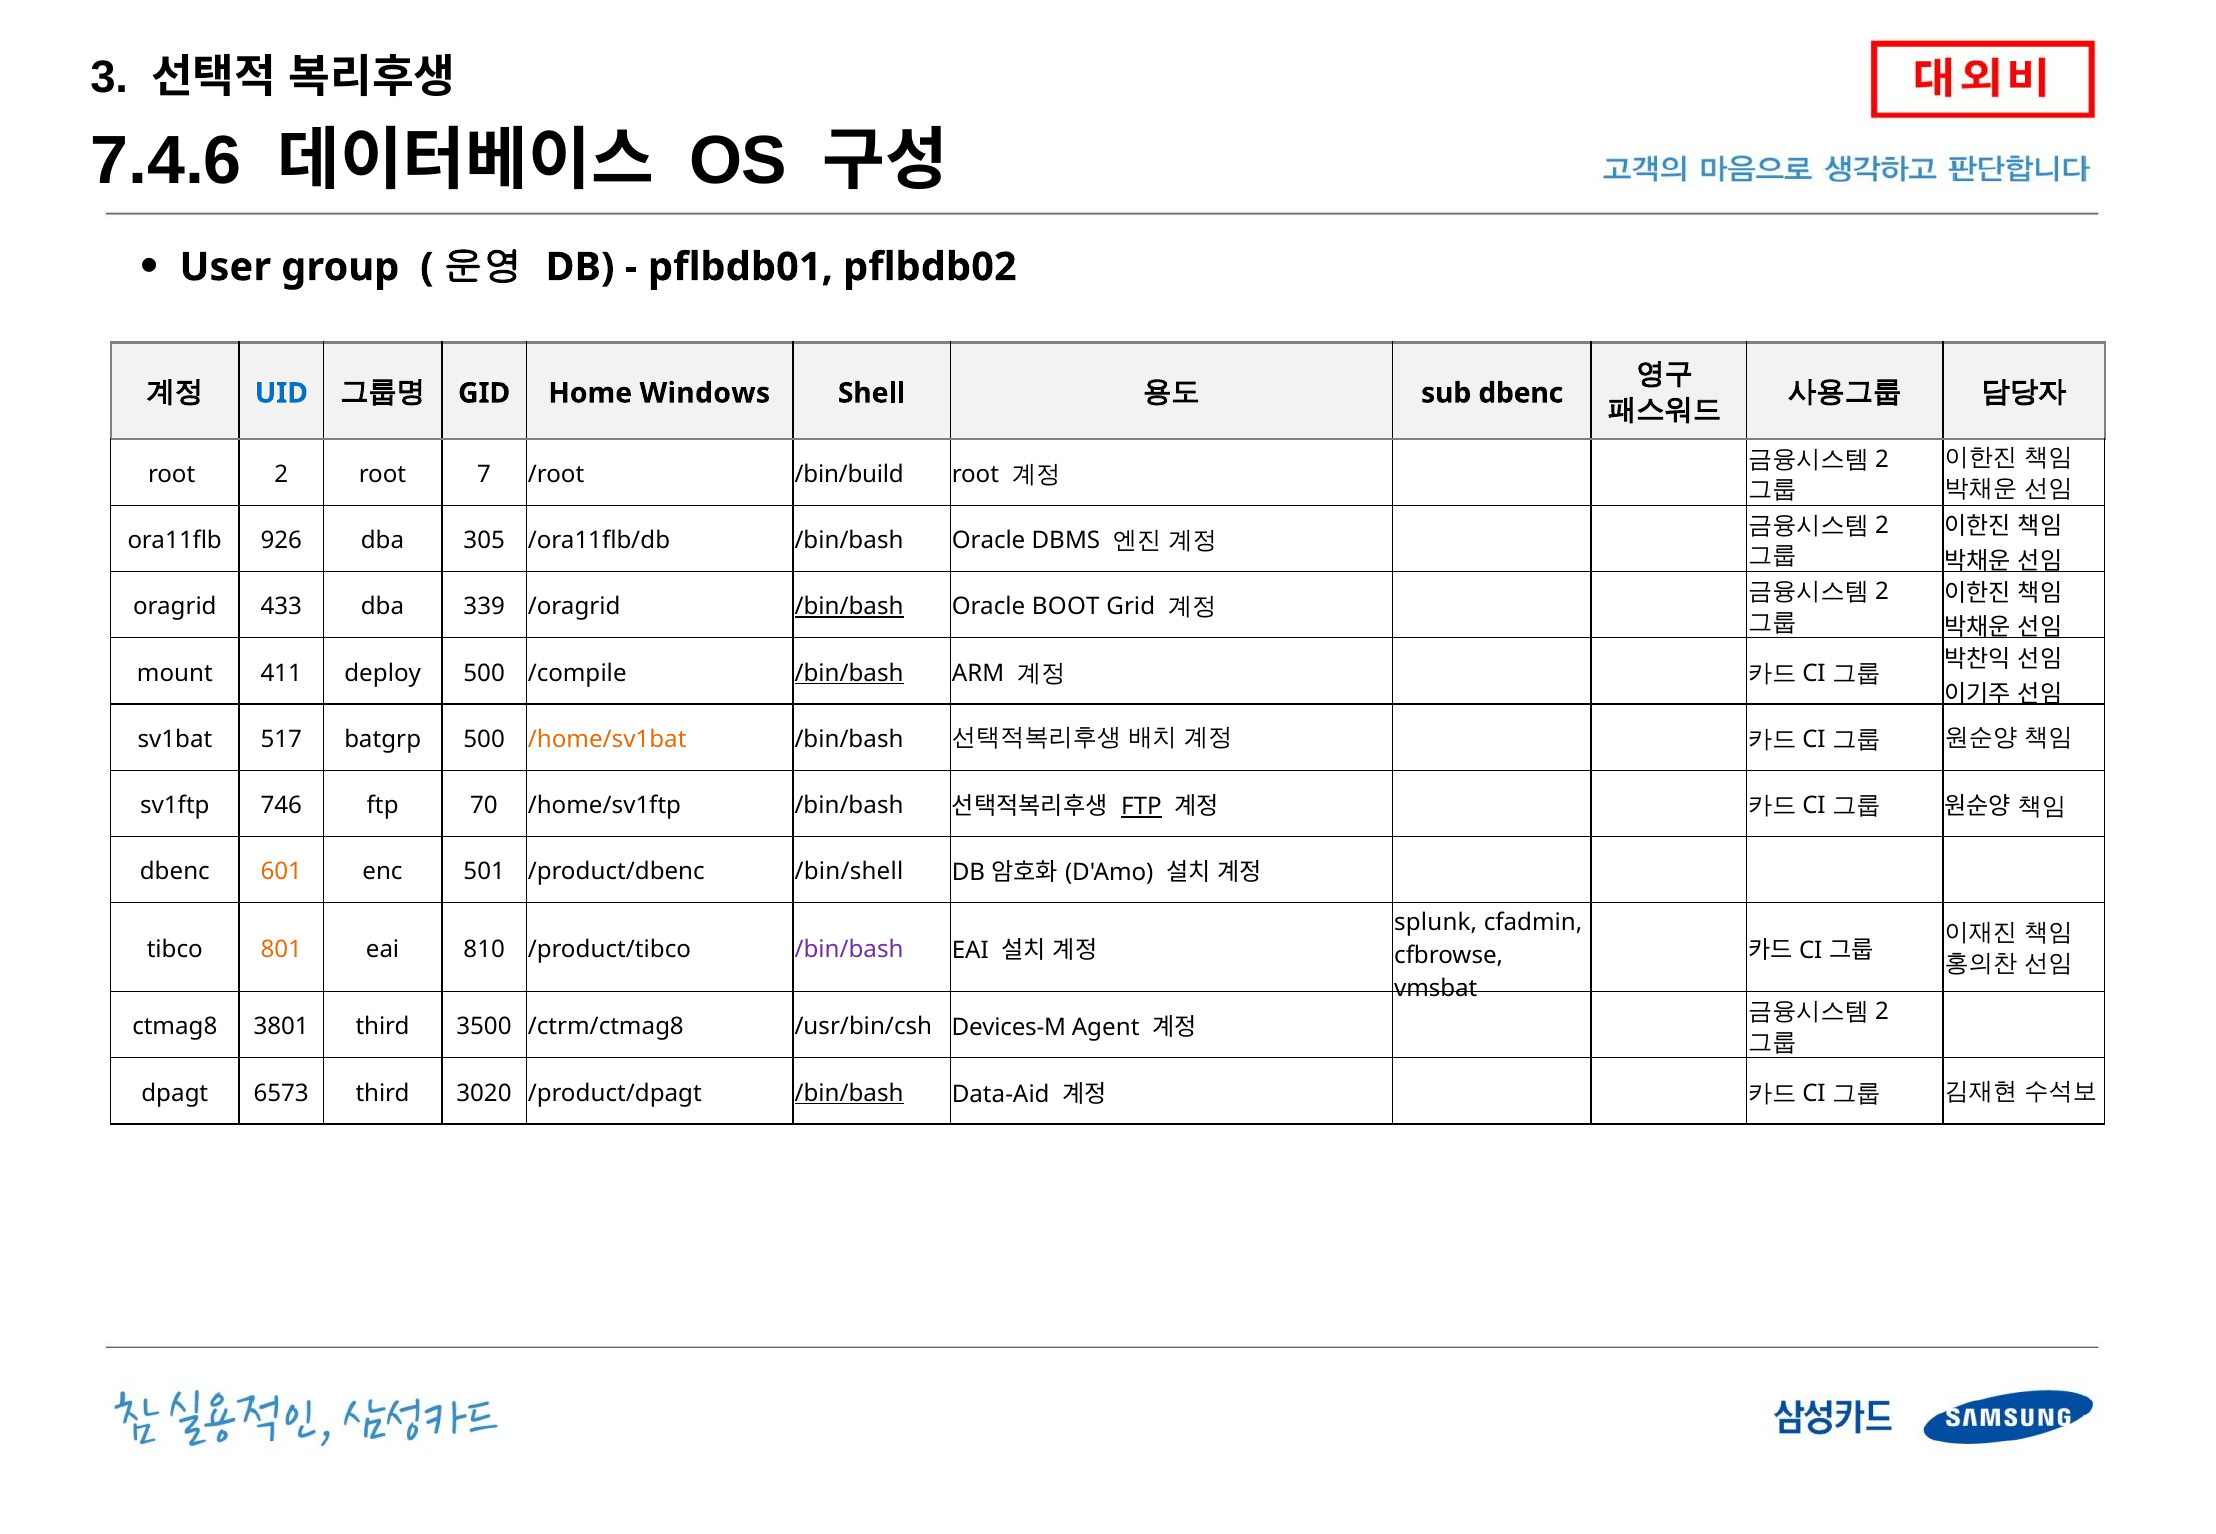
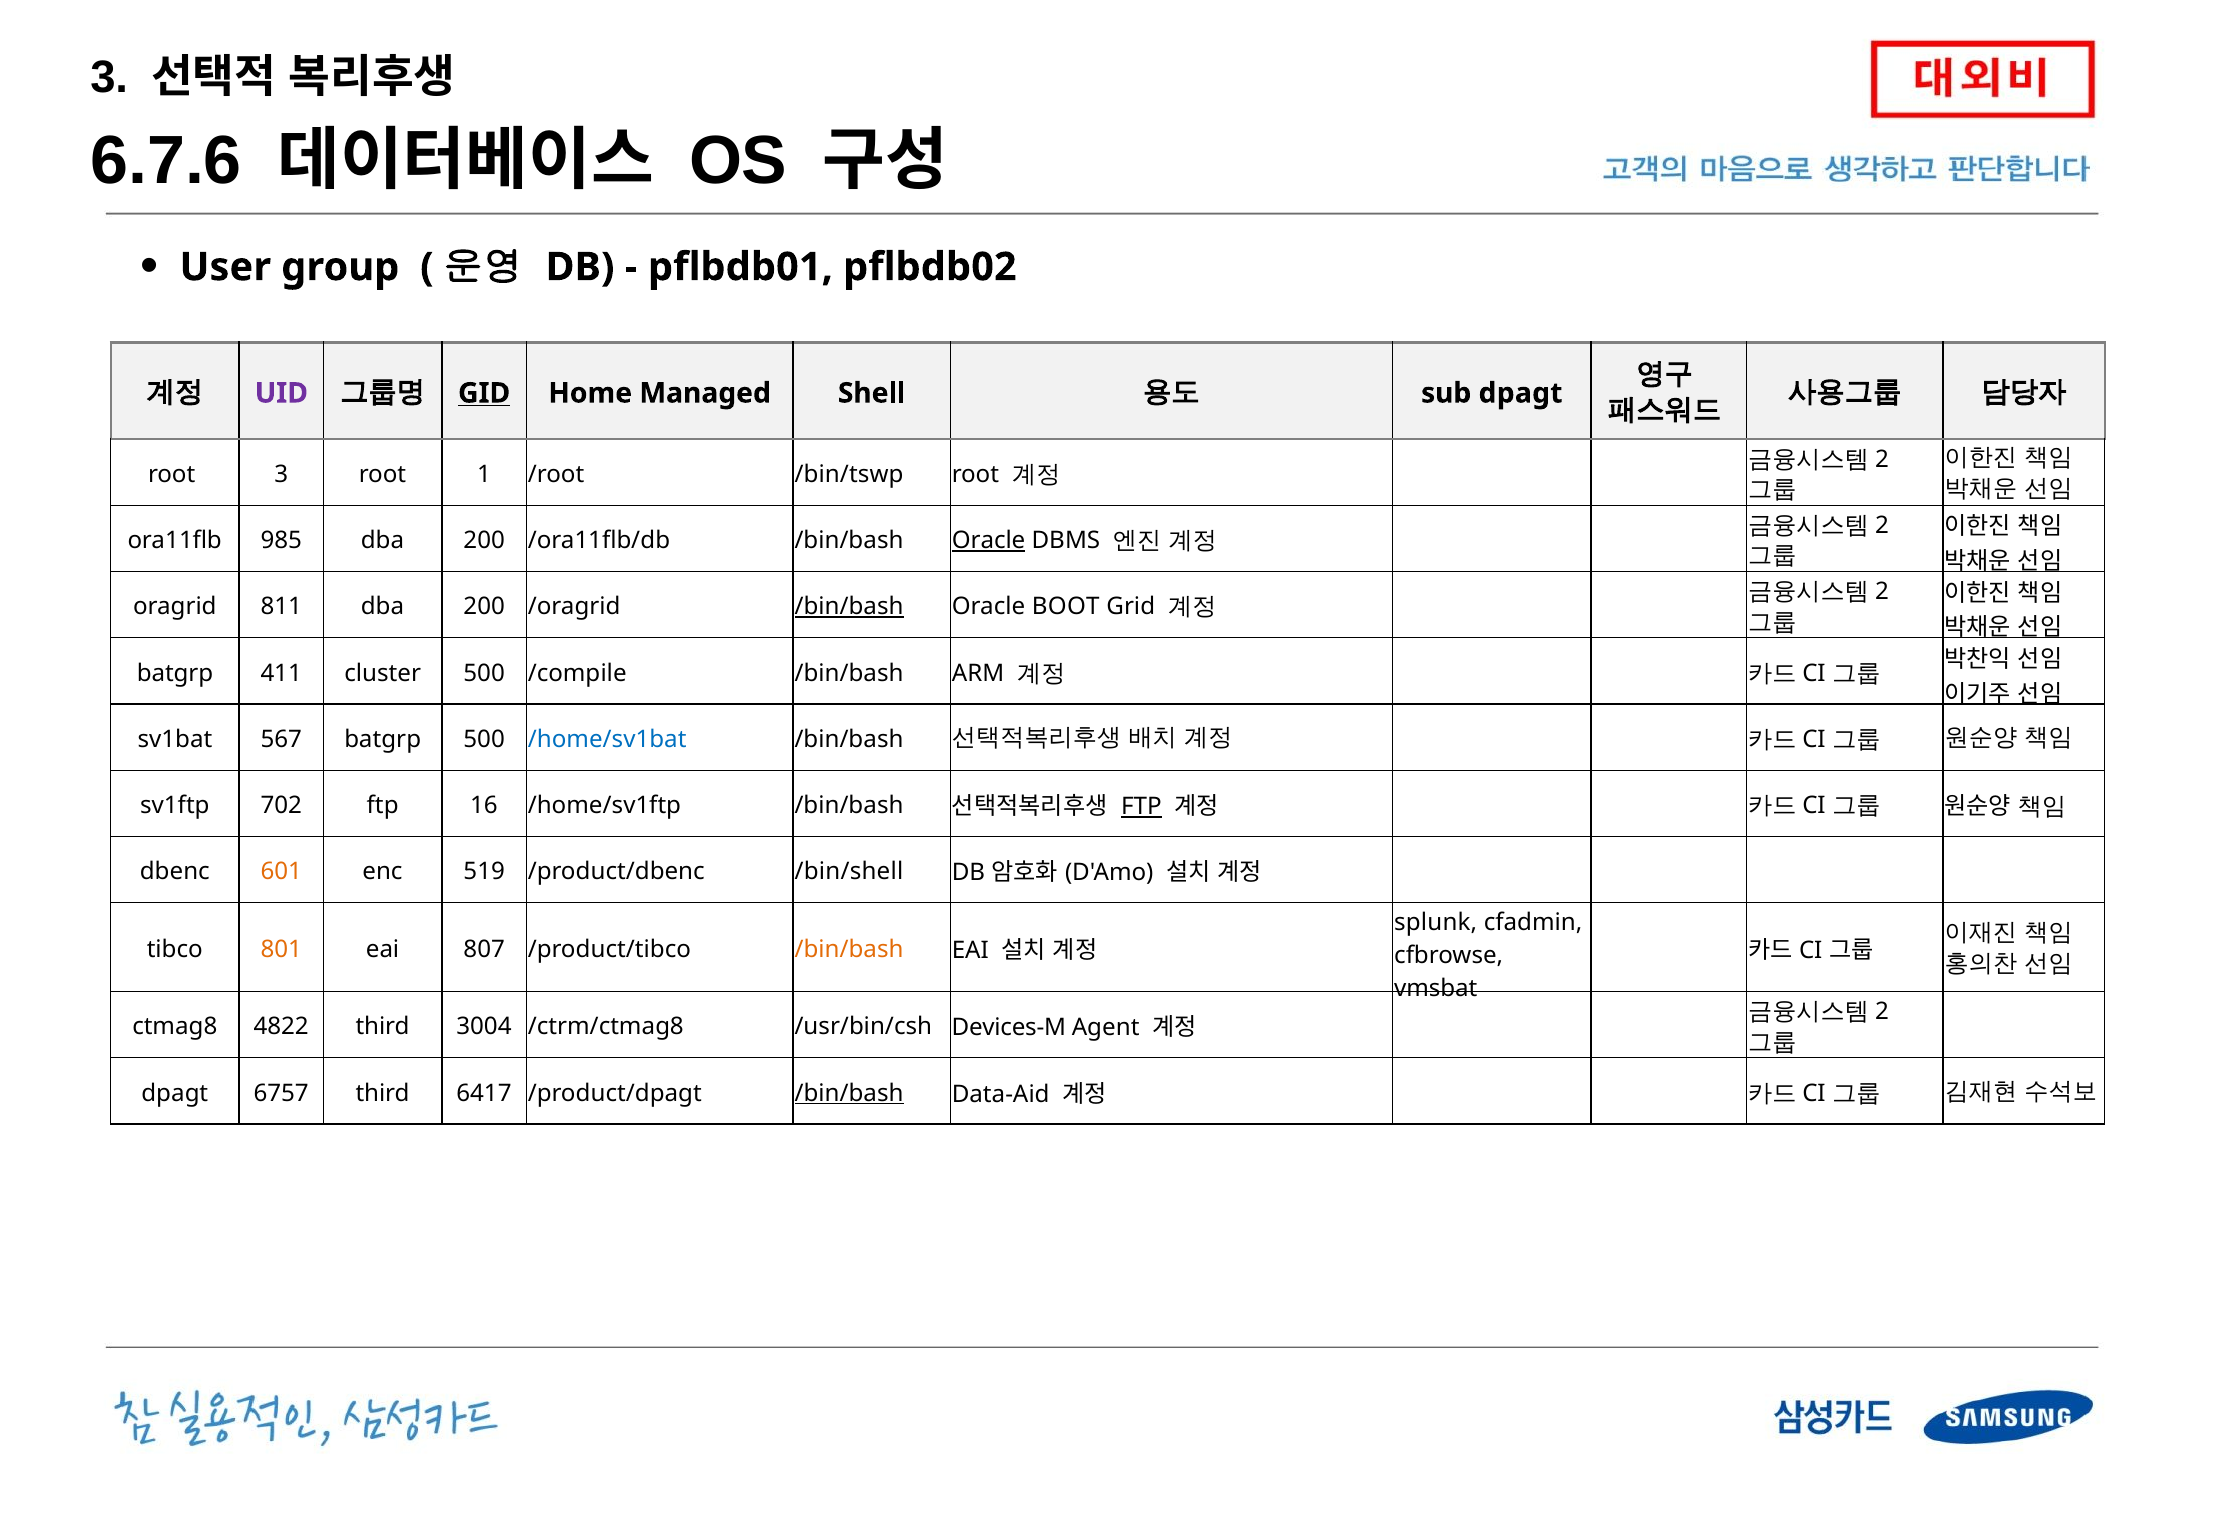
7.4.6: 7.4.6 -> 6.7.6
UID colour: blue -> purple
GID underline: none -> present
Windows: Windows -> Managed
sub dbenc: dbenc -> dpagt
root 2: 2 -> 3
7: 7 -> 1
/bin/build: /bin/build -> /bin/tswp
926: 926 -> 985
305 at (484, 541): 305 -> 200
Oracle at (989, 541) underline: none -> present
433: 433 -> 811
339 at (484, 607): 339 -> 200
mount at (175, 673): mount -> batgrp
deploy: deploy -> cluster
/bin/bash at (849, 673) underline: present -> none
517: 517 -> 567
/home/sv1bat colour: orange -> blue
746: 746 -> 702
70: 70 -> 16
501: 501 -> 519
810: 810 -> 807
/bin/bash at (849, 950) colour: purple -> orange
3801: 3801 -> 4822
3500: 3500 -> 3004
6573: 6573 -> 6757
3020: 3020 -> 6417
